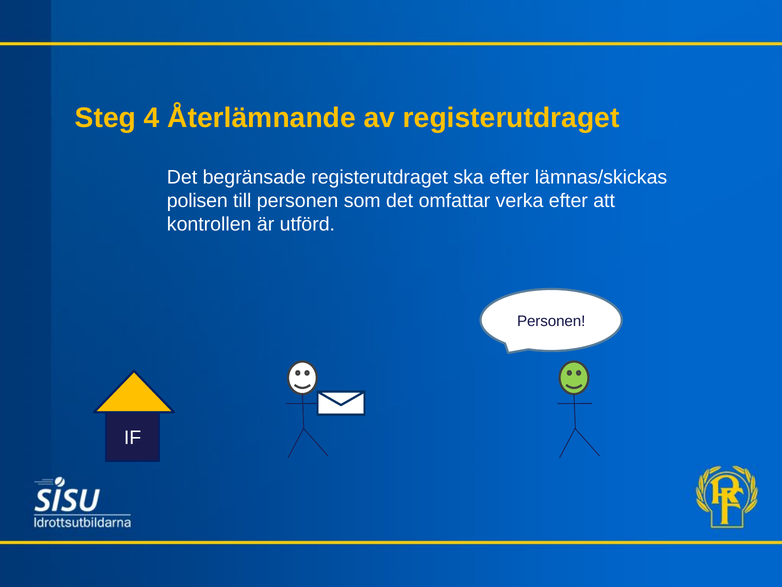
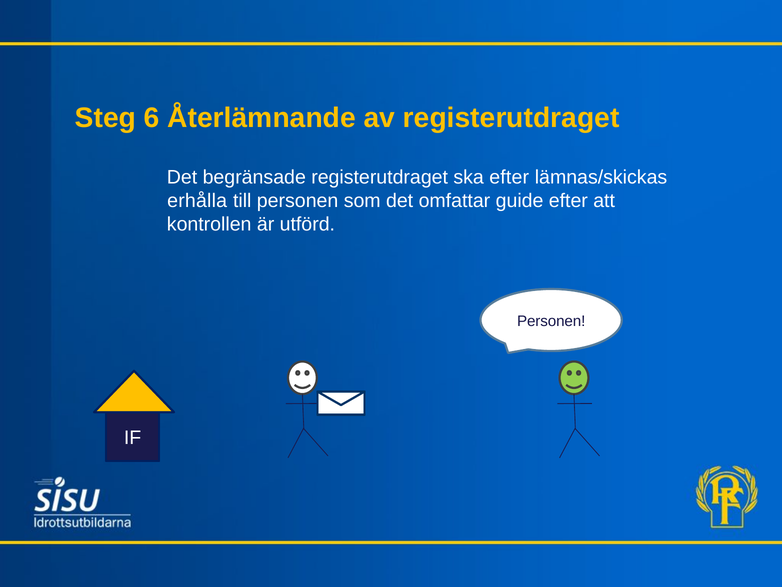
4: 4 -> 6
polisen: polisen -> erhålla
verka: verka -> guide
